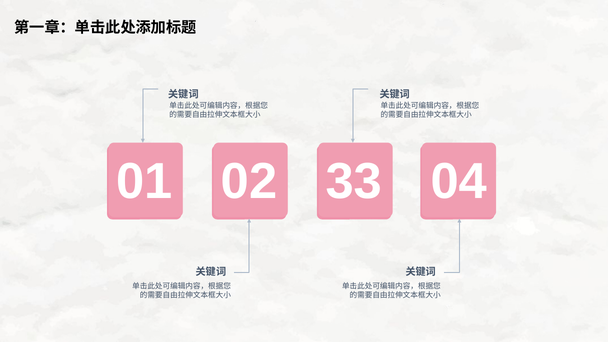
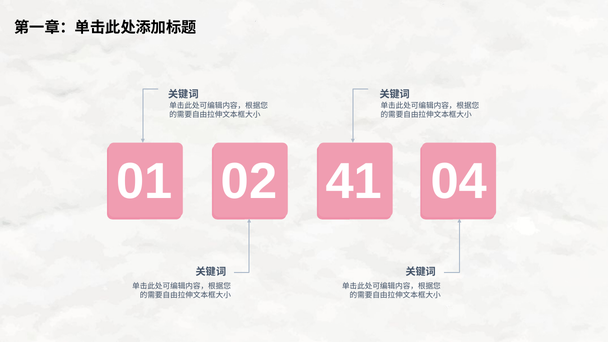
33: 33 -> 41
